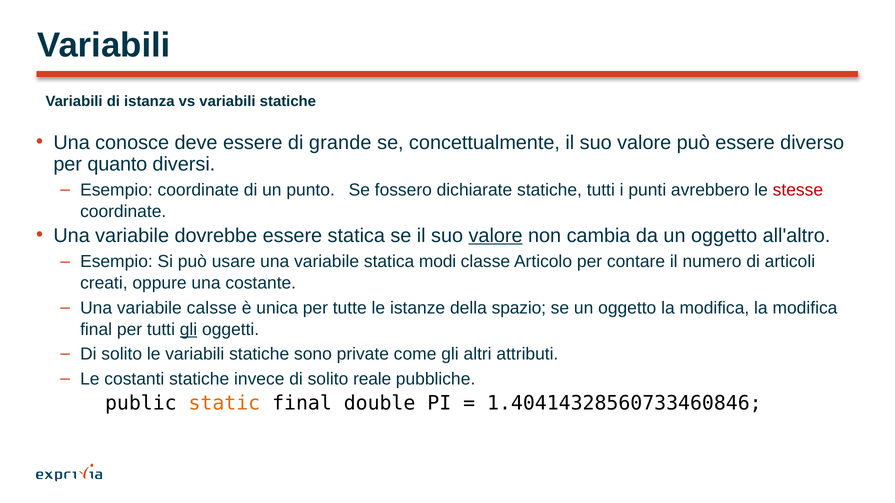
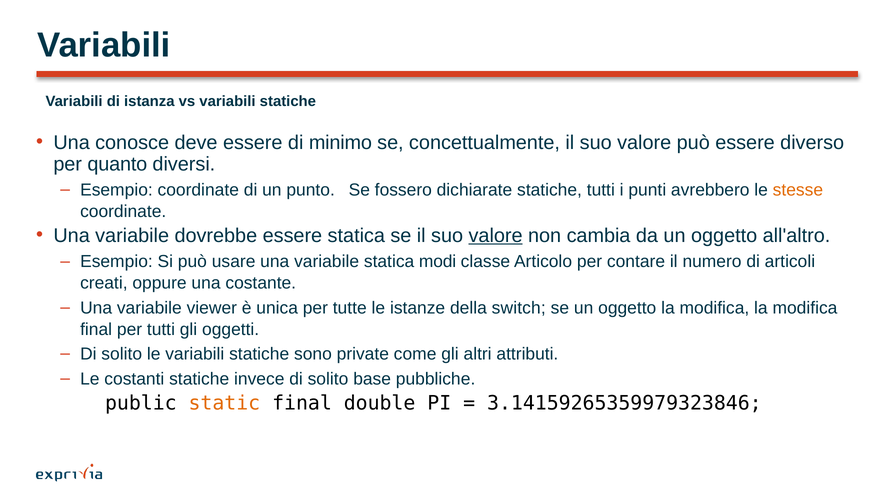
grande: grande -> minimo
stesse colour: red -> orange
calsse: calsse -> viewer
spazio: spazio -> switch
gli at (188, 330) underline: present -> none
reale: reale -> base
1.40414328560733460846: 1.40414328560733460846 -> 3.14159265359979323846
